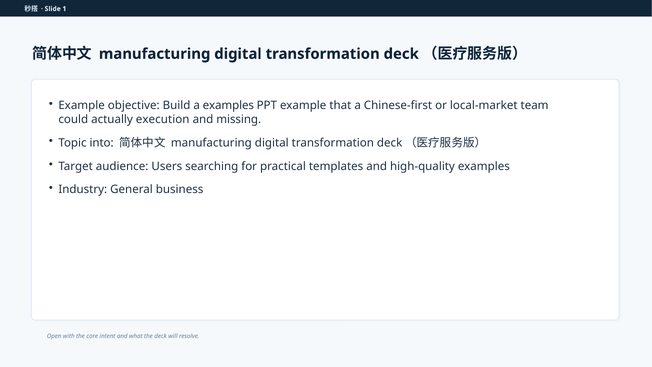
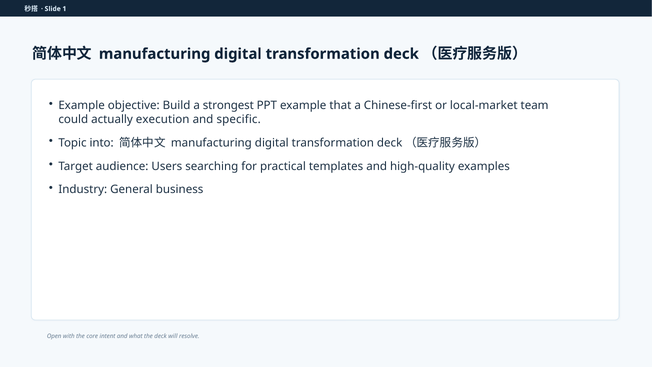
a examples: examples -> strongest
missing: missing -> specific
